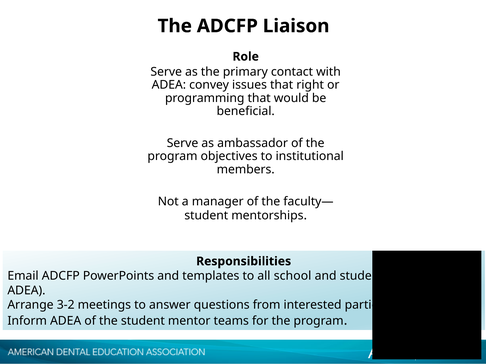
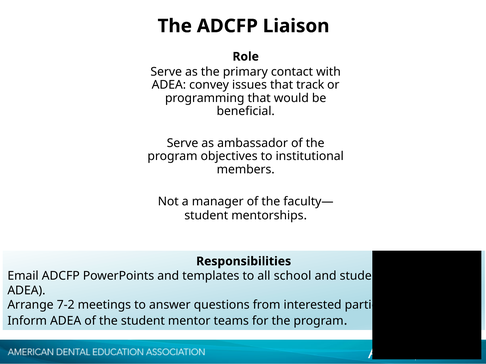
right: right -> track
3-2: 3-2 -> 7-2
